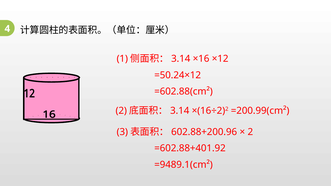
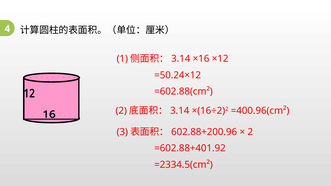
=200.99(cm²: =200.99(cm² -> =400.96(cm²
=9489.1(cm²: =9489.1(cm² -> =2334.5(cm²
